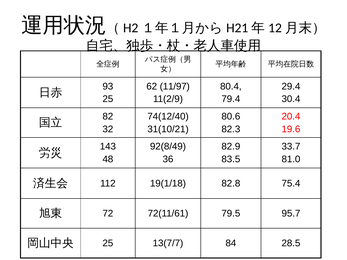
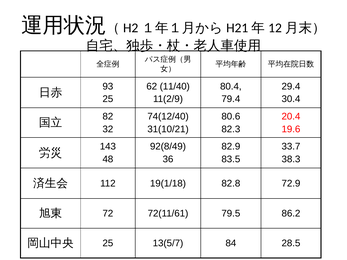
11/97: 11/97 -> 11/40
81.0: 81.0 -> 38.3
75.4: 75.4 -> 72.9
95.7: 95.7 -> 86.2
13(7/7: 13(7/7 -> 13(5/7
